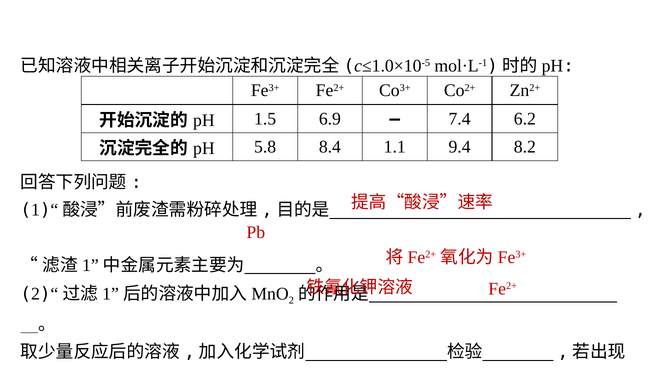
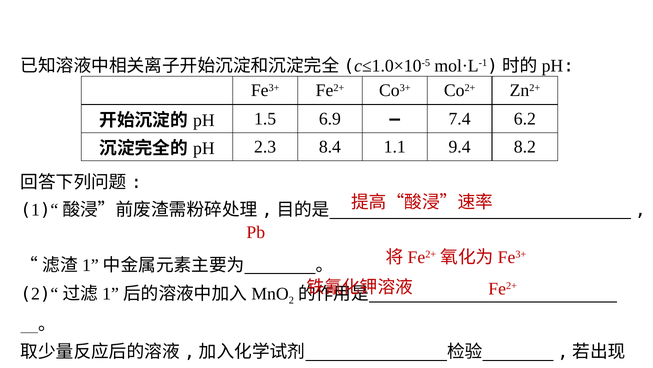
5.8: 5.8 -> 2.3
